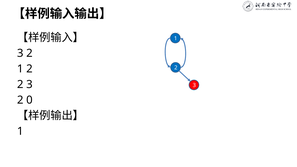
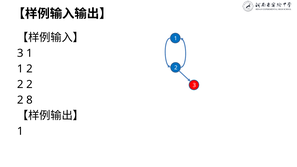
2 at (30, 53): 2 -> 1
3 at (30, 85): 3 -> 2
0: 0 -> 8
